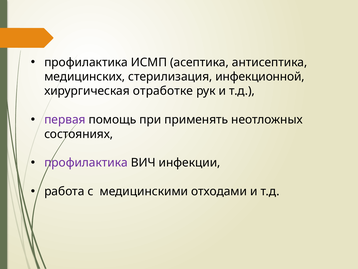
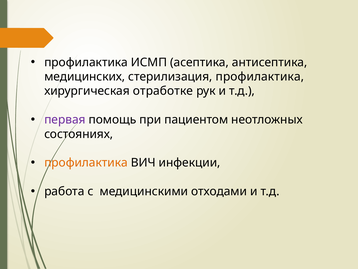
стерилизация инфекционной: инфекционной -> профилактика
применять: применять -> пациентом
профилактика at (86, 162) colour: purple -> orange
